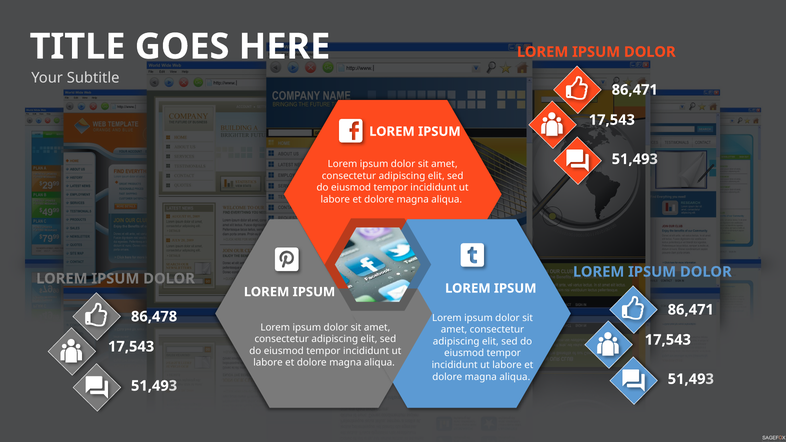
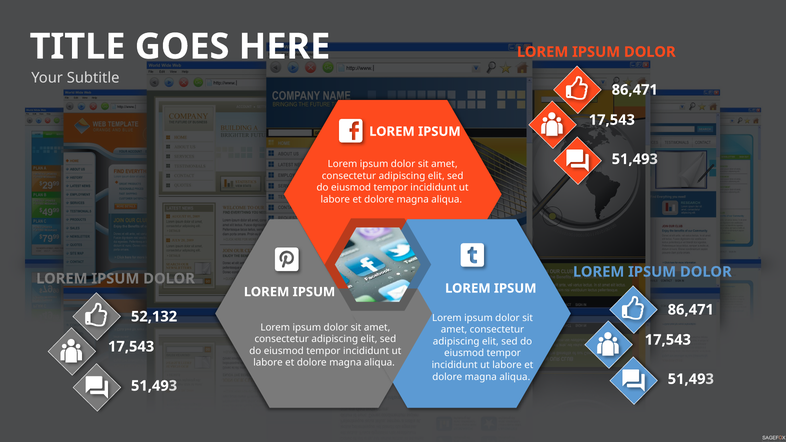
86,478: 86,478 -> 52,132
